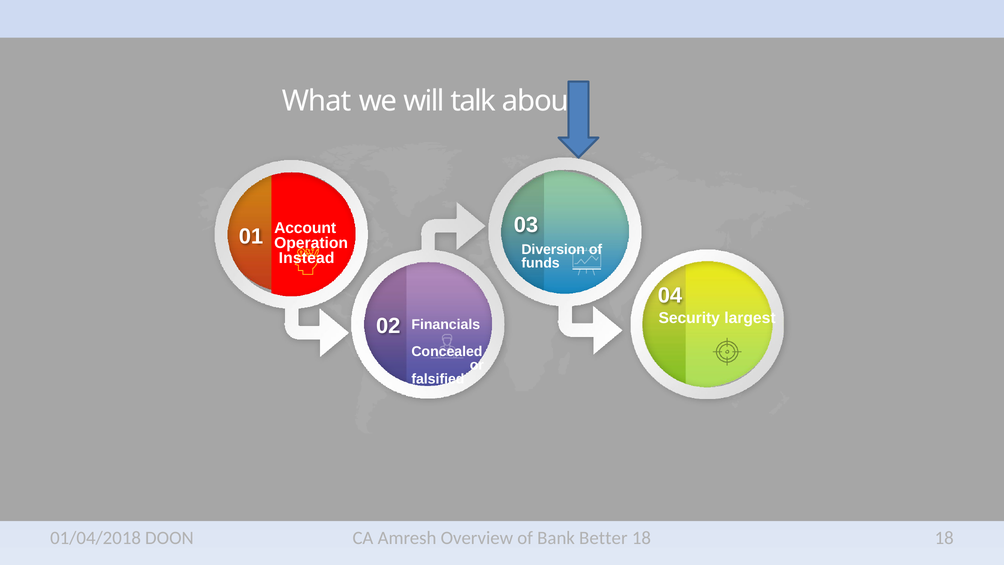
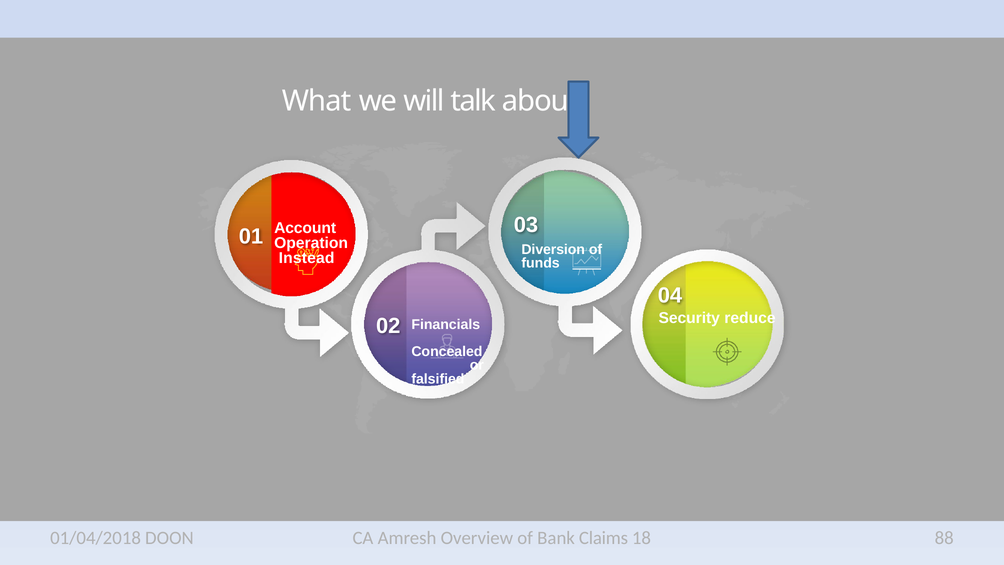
largest: largest -> reduce
Better: Better -> Claims
18 18: 18 -> 88
